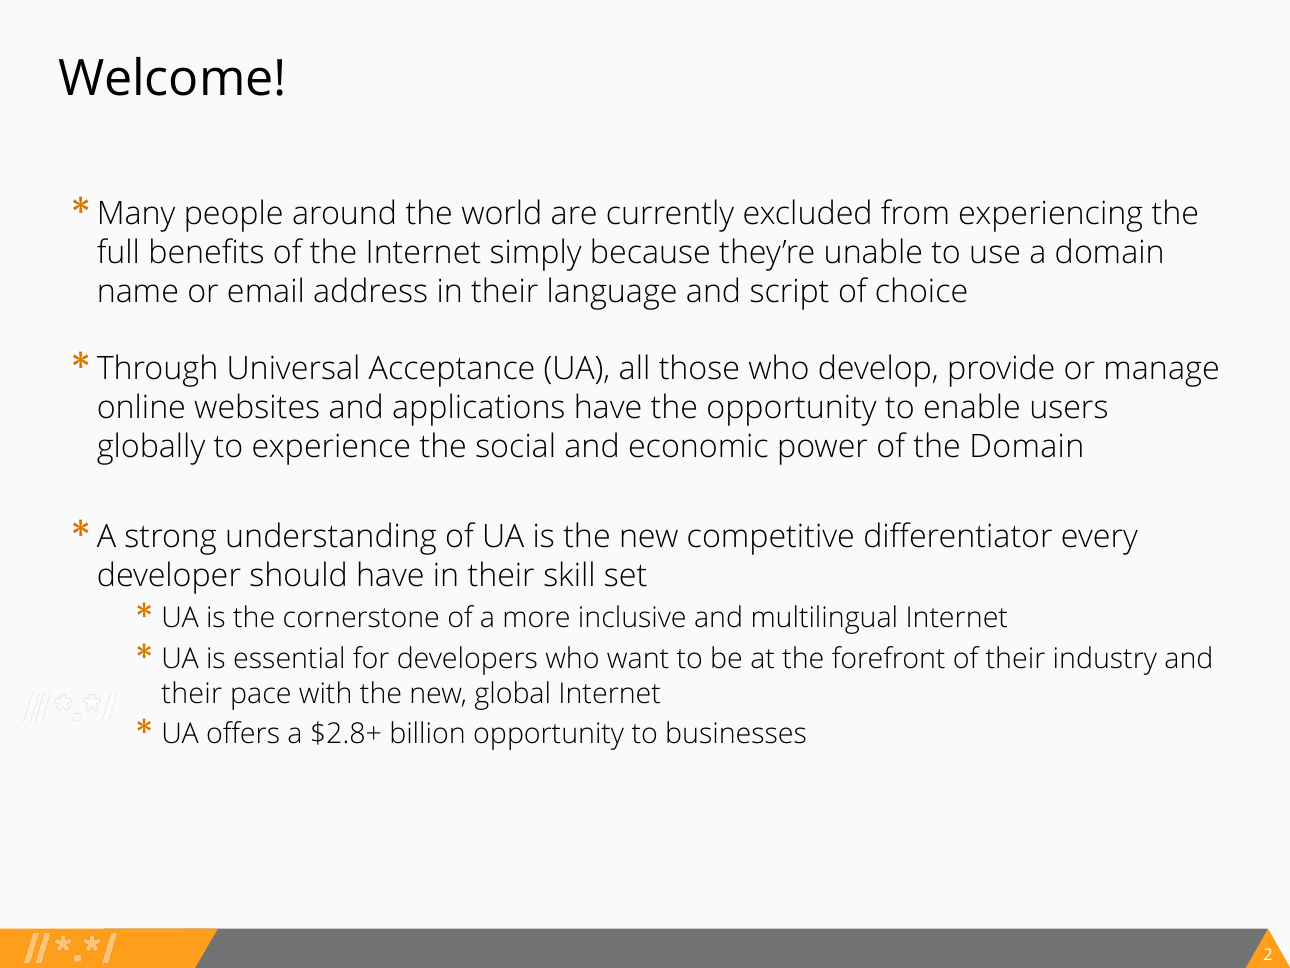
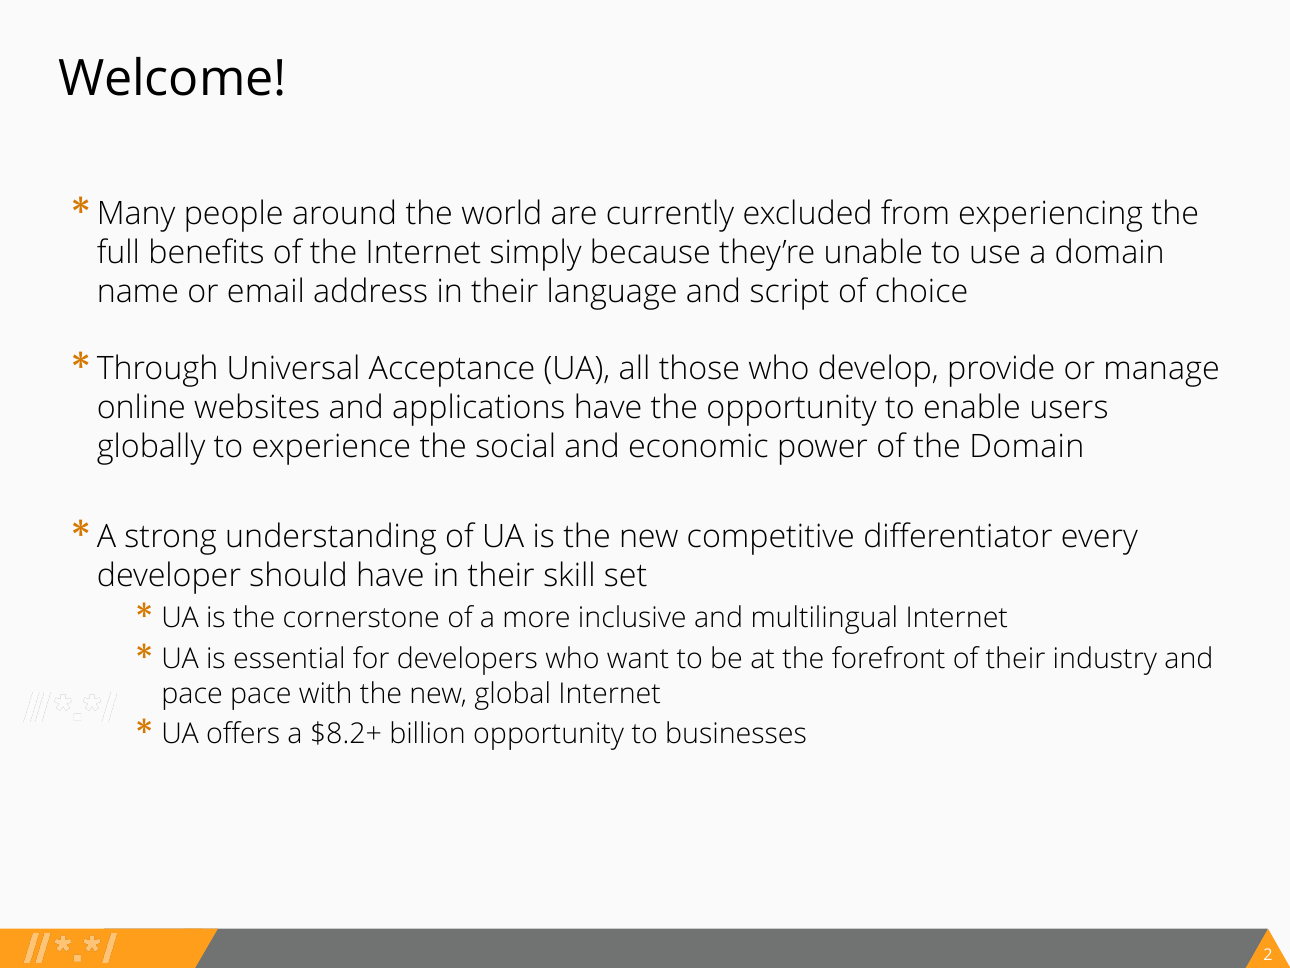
their at (192, 693): their -> pace
$2.8+: $2.8+ -> $8.2+
